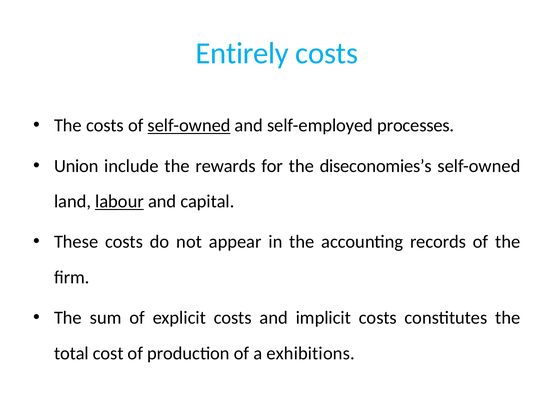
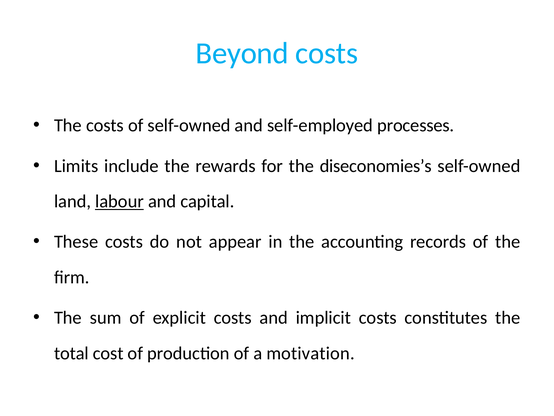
Entirely: Entirely -> Beyond
self-owned at (189, 125) underline: present -> none
Union: Union -> Limits
exhibitions: exhibitions -> motivation
